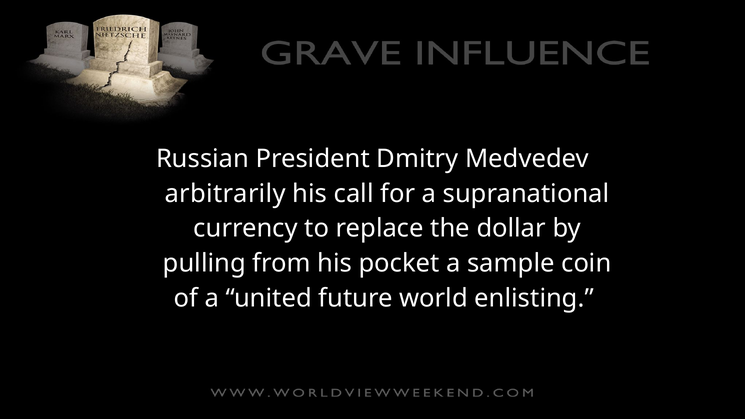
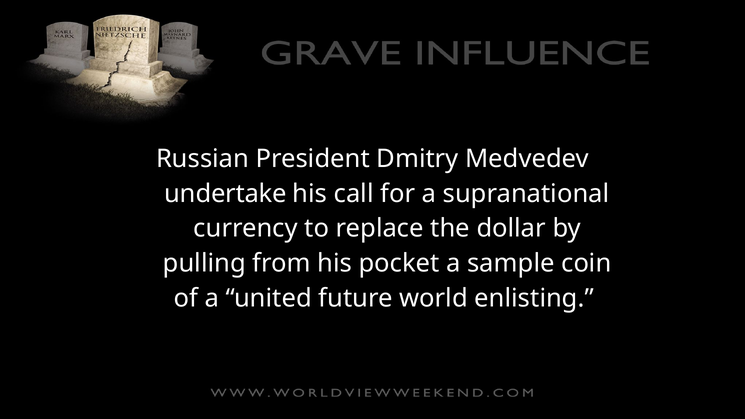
arbitrarily: arbitrarily -> undertake
